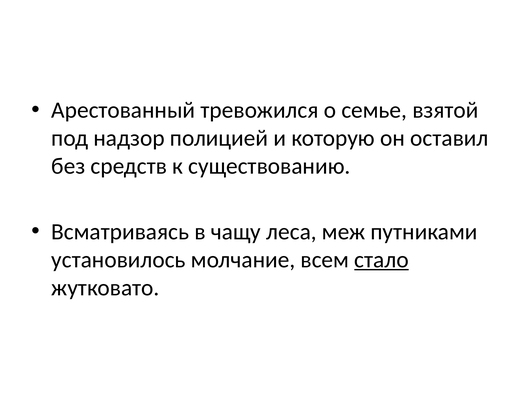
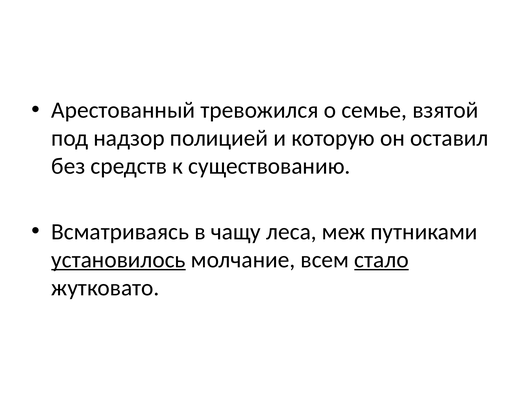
установилось underline: none -> present
